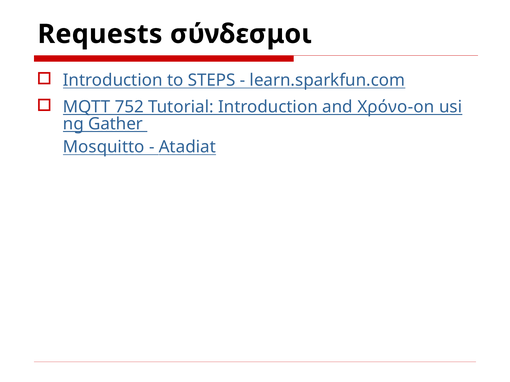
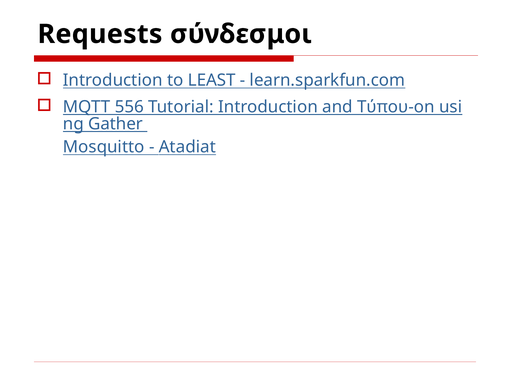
STEPS: STEPS -> LEAST
752: 752 -> 556
Χρόνο-on: Χρόνο-on -> Τύπου-on
